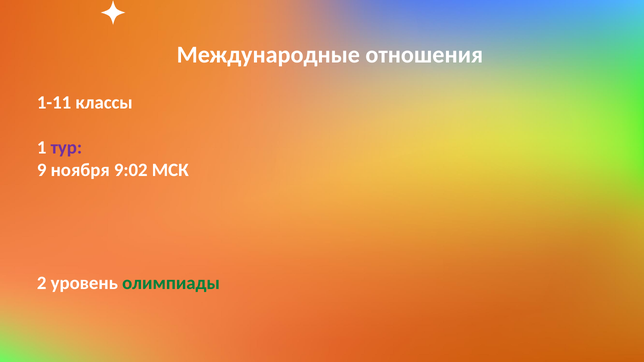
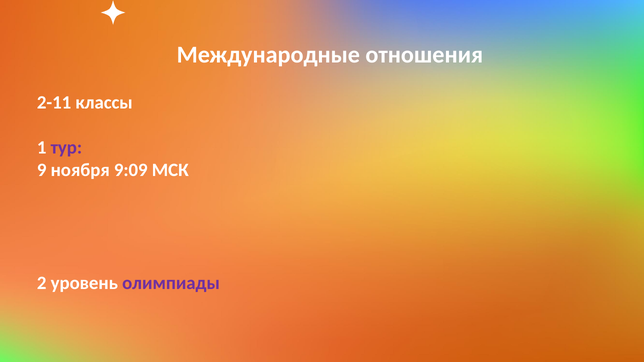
1-11: 1-11 -> 2-11
9:02: 9:02 -> 9:09
олимпиады colour: green -> purple
